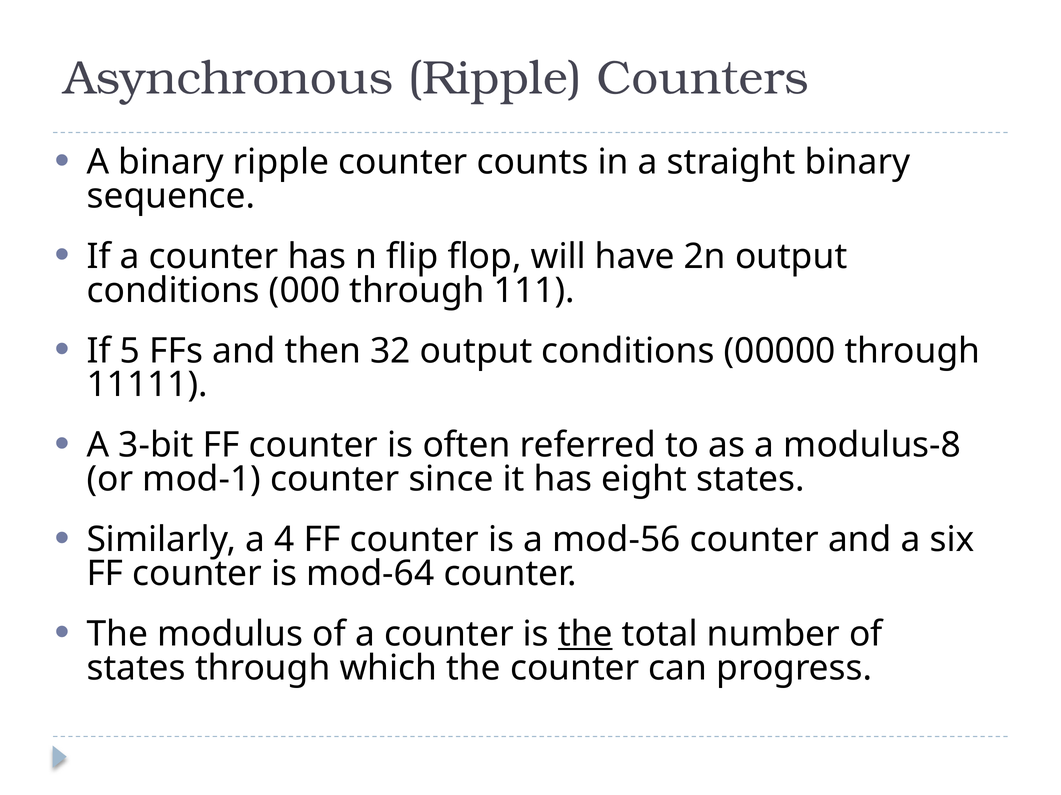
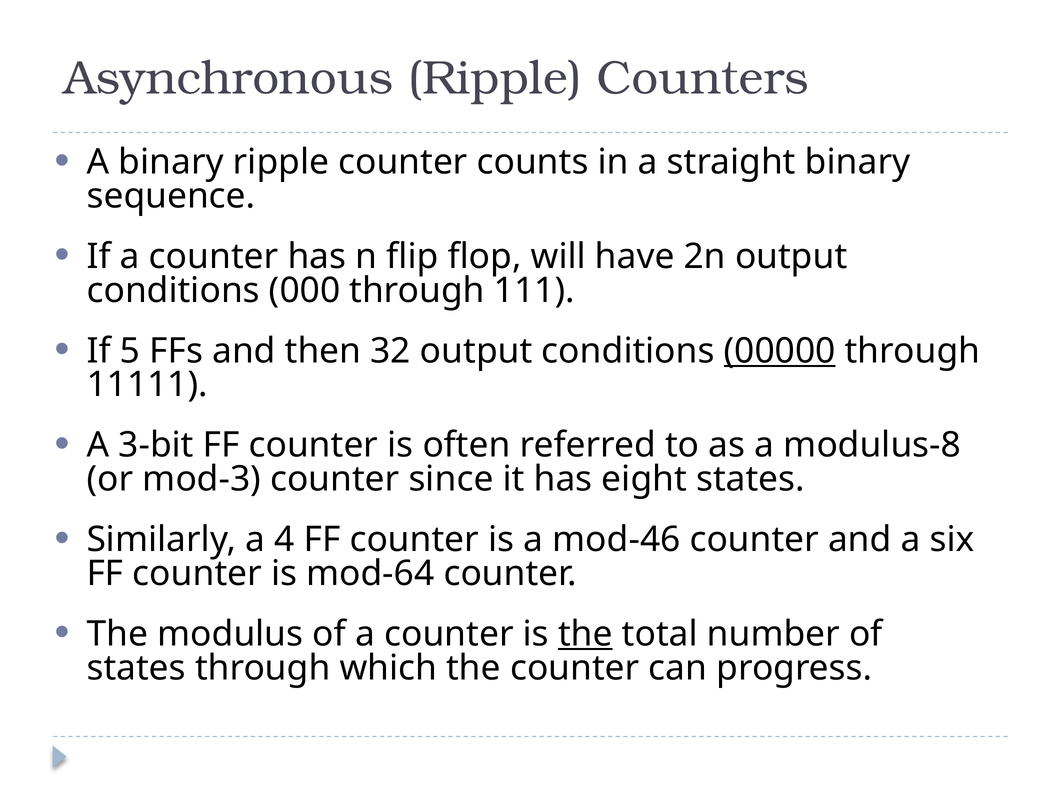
00000 underline: none -> present
mod-1: mod-1 -> mod-3
mod-56: mod-56 -> mod-46
